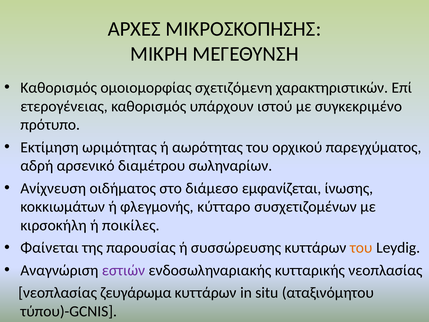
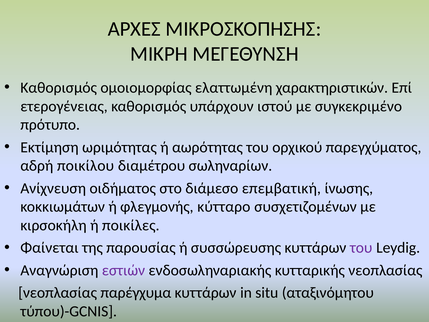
σχετιζόμενη: σχετιζόμενη -> ελαττωμένη
αρσενικό: αρσενικό -> ποικίλου
εμφανίζεται: εμφανίζεται -> επεμβατική
του at (361, 248) colour: orange -> purple
ζευγάρωμα: ζευγάρωμα -> παρέγχυμα
